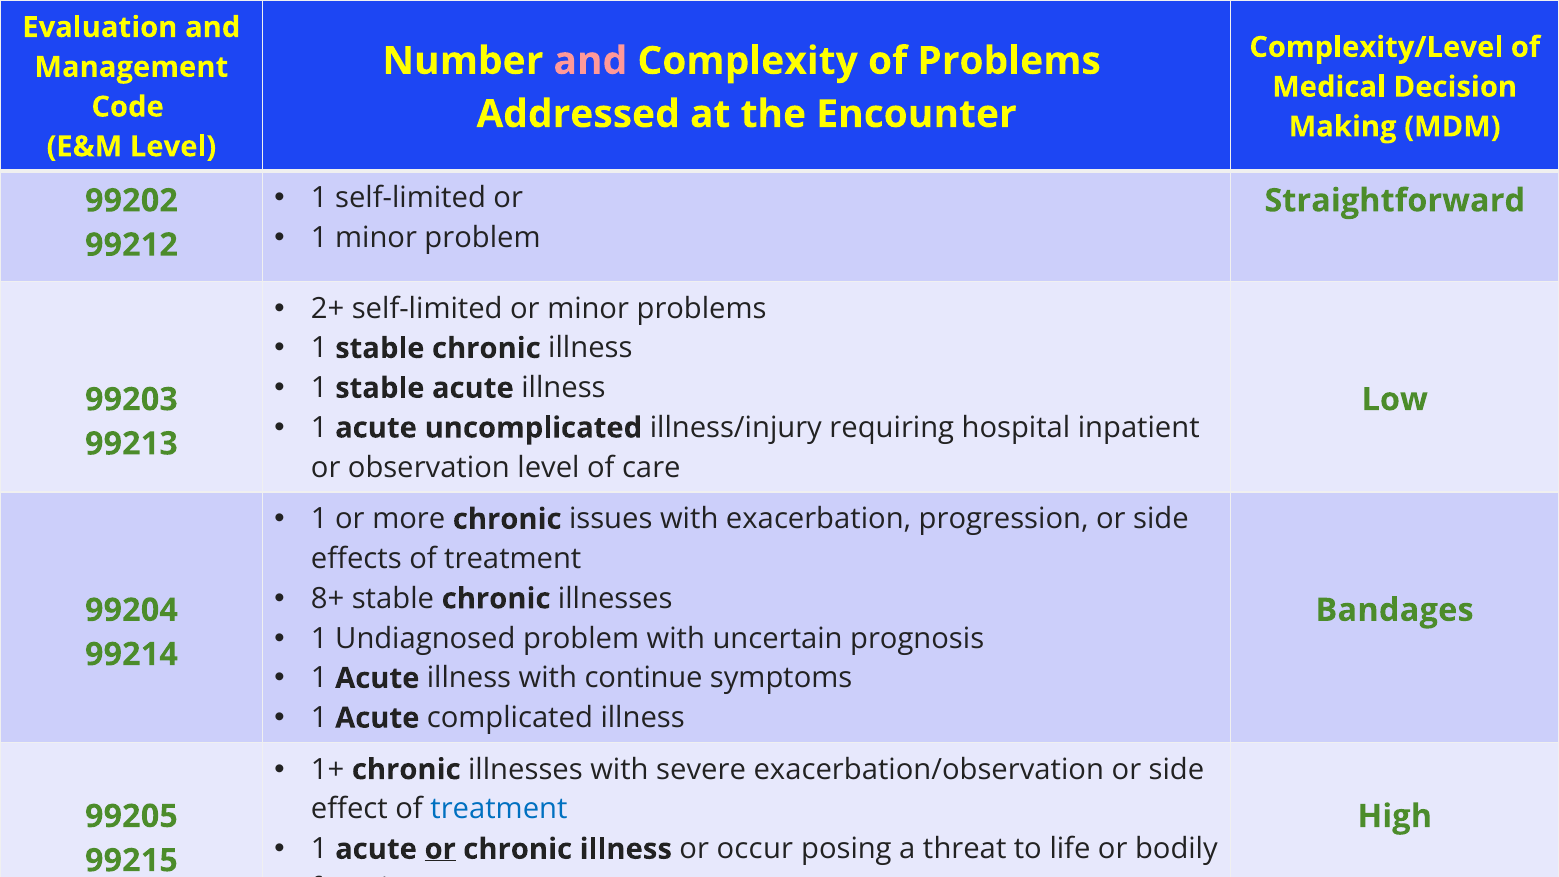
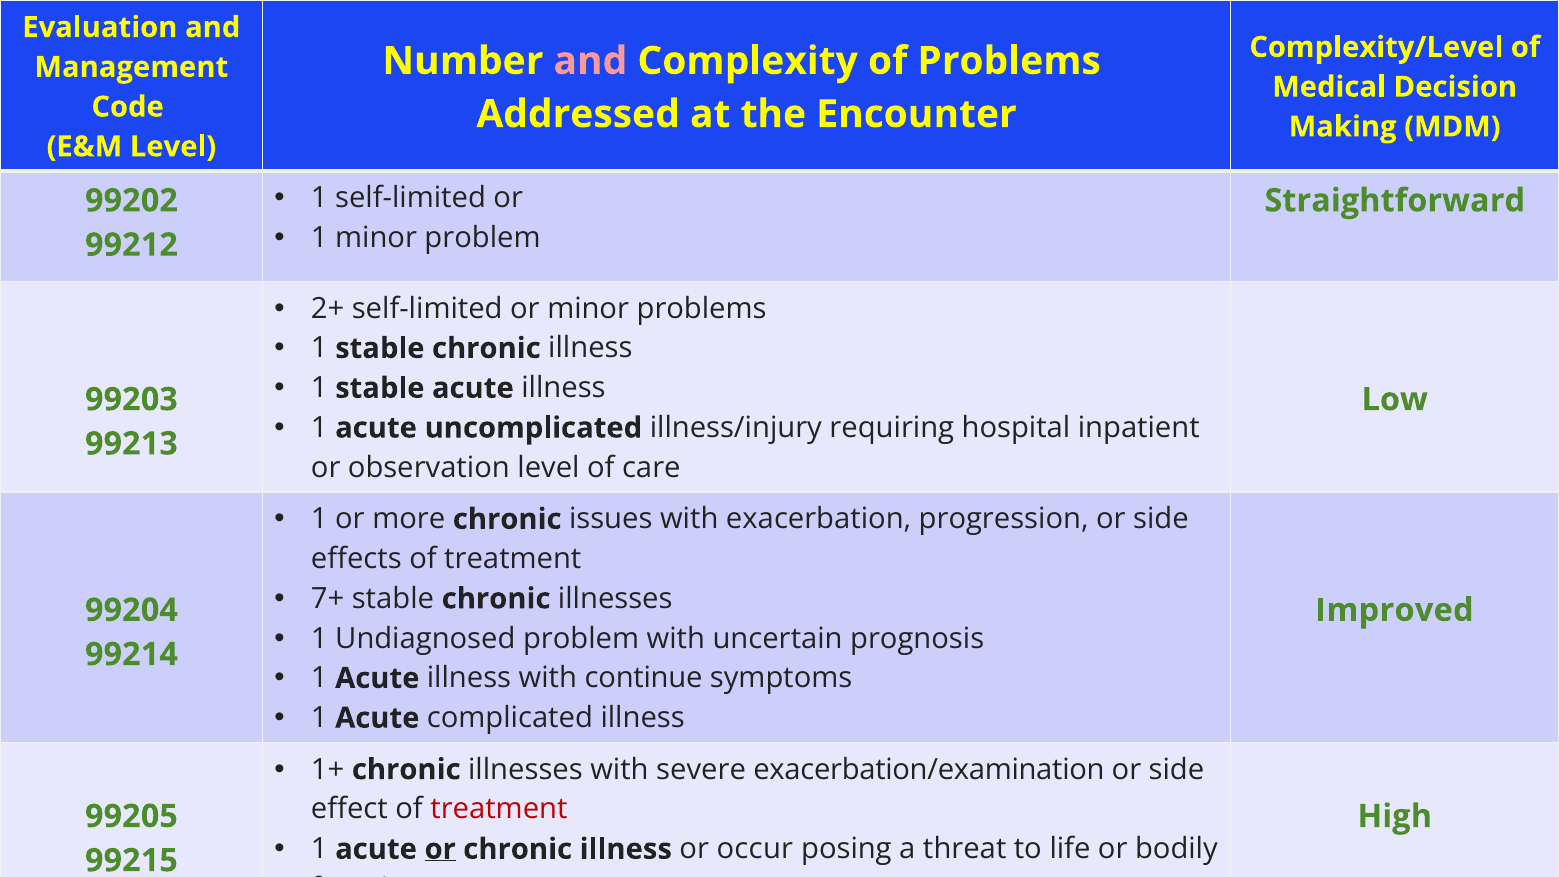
8+: 8+ -> 7+
Bandages: Bandages -> Improved
exacerbation/observation: exacerbation/observation -> exacerbation/examination
treatment at (499, 809) colour: blue -> red
